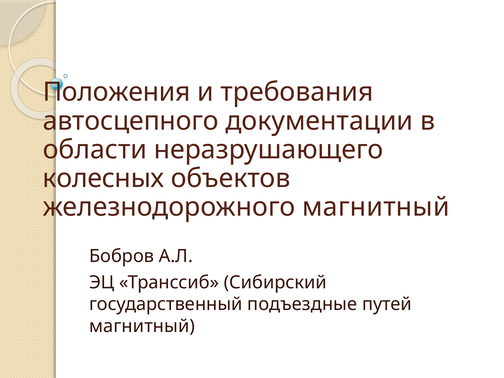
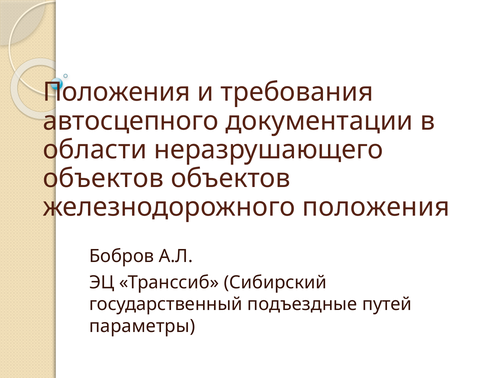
колесных at (103, 178): колесных -> объектов
железнодорожного магнитный: магнитный -> положения
магнитный at (142, 326): магнитный -> параметры
